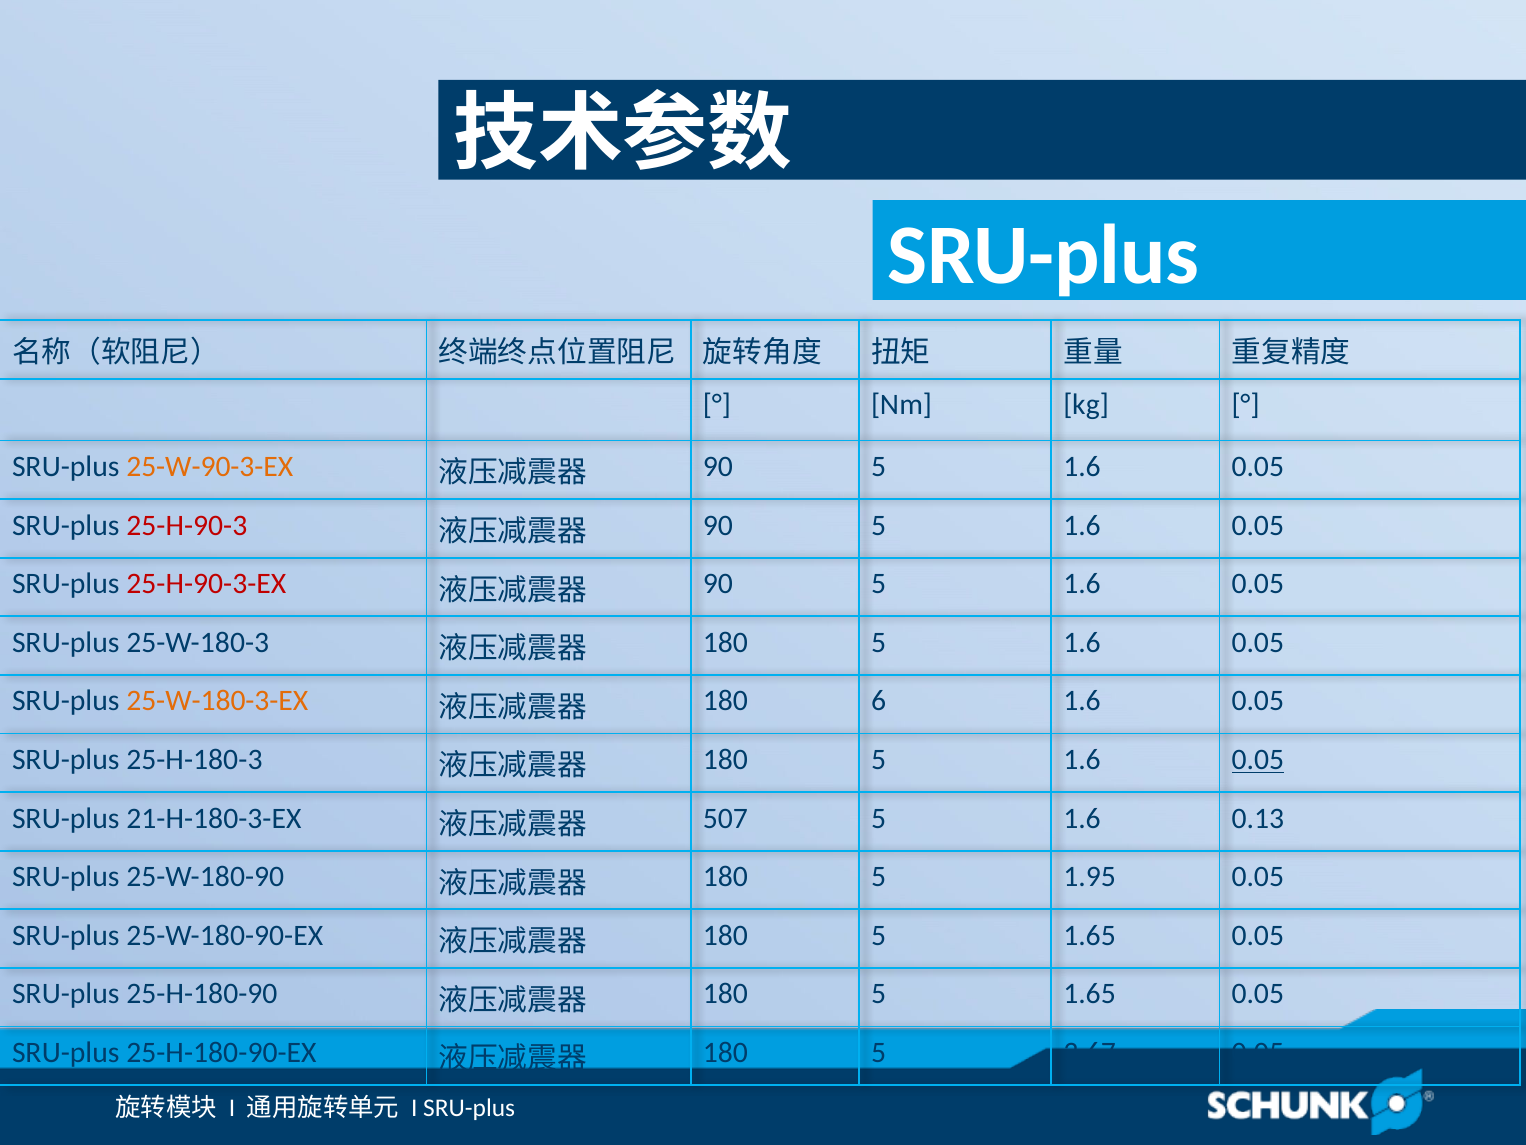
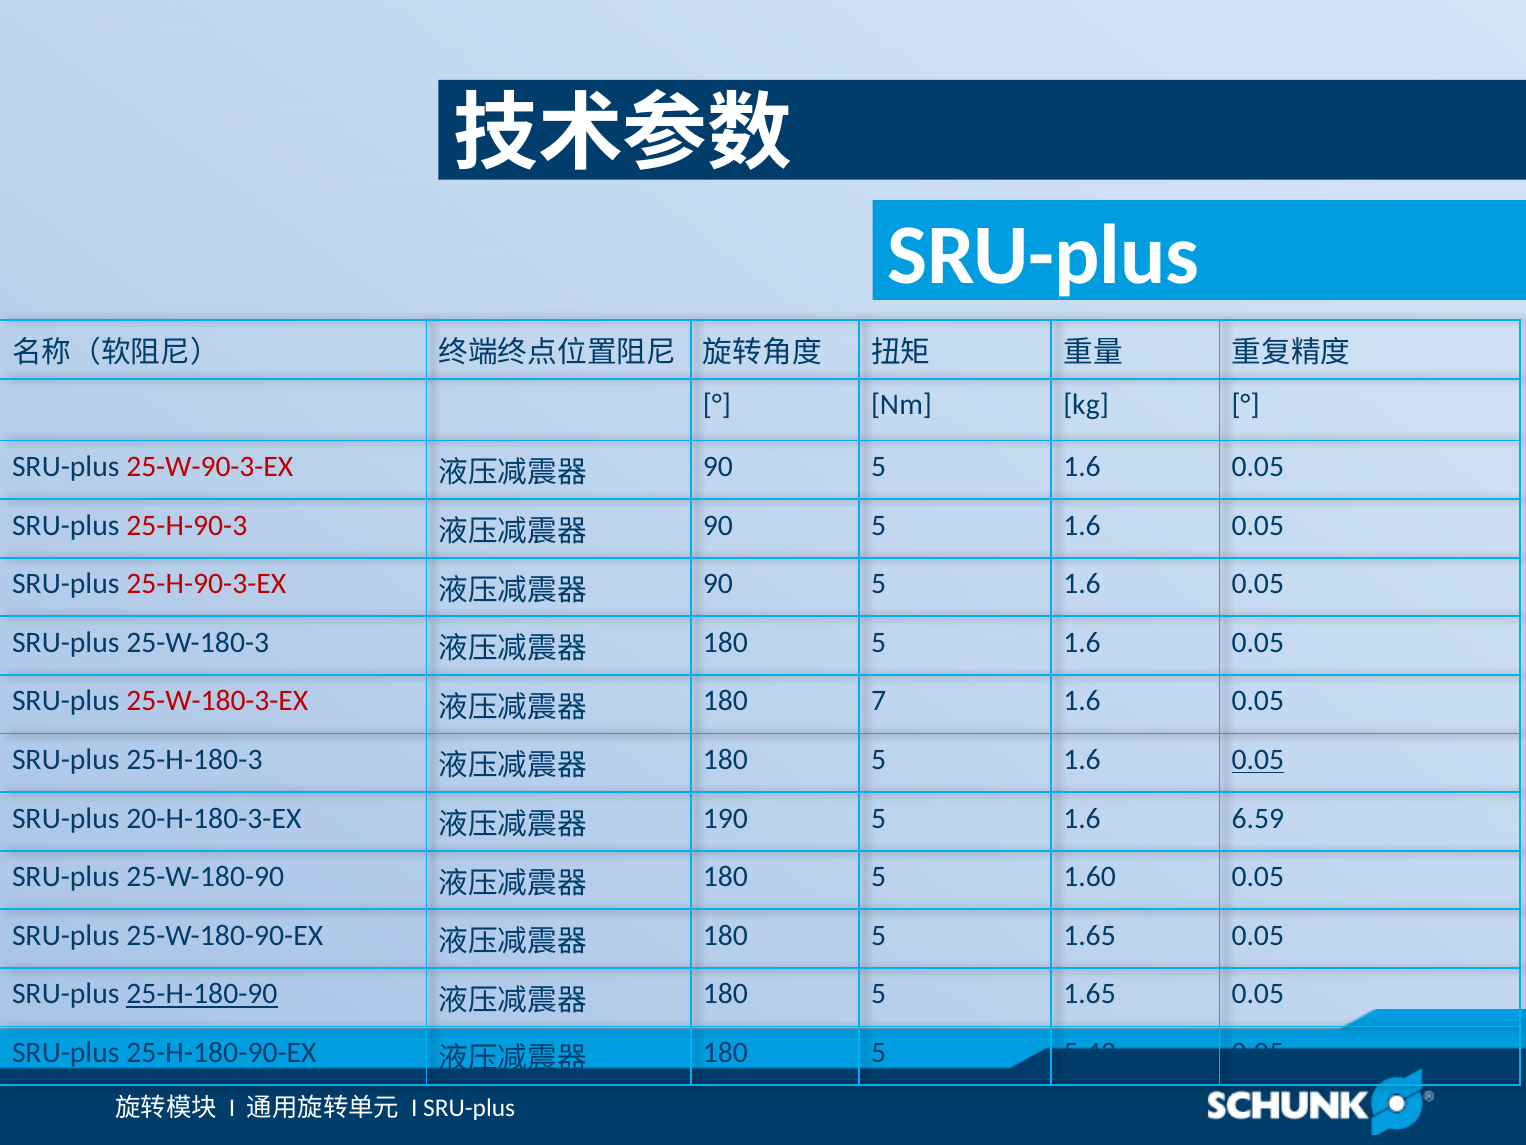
25-W-90-3-EX colour: orange -> red
25-W-180-3-EX colour: orange -> red
6: 6 -> 7
21-H-180-3-EX: 21-H-180-3-EX -> 20-H-180-3-EX
507: 507 -> 190
0.13: 0.13 -> 6.59
1.95: 1.95 -> 1.60
25-H-180-90 underline: none -> present
3.67: 3.67 -> 5.43
